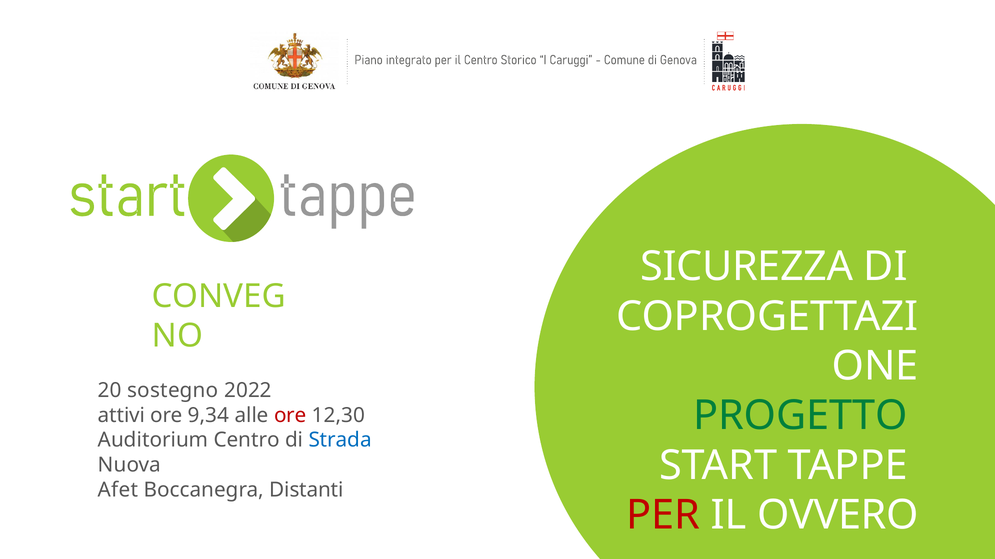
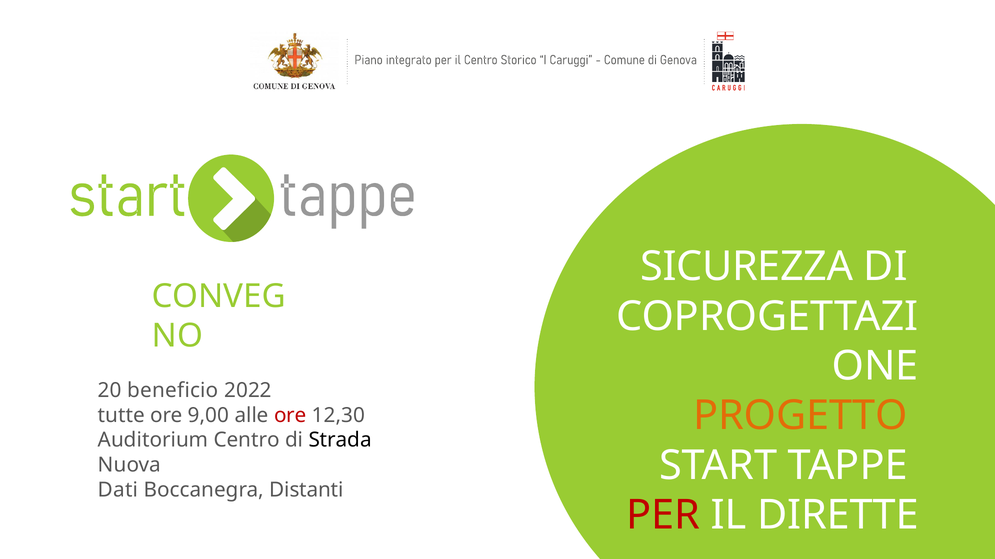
sostegno: sostegno -> beneficio
PROGETTO colour: green -> orange
attivi: attivi -> tutte
9,34: 9,34 -> 9,00
Strada colour: blue -> black
Afet: Afet -> Dati
OVVERO: OVVERO -> DIRETTE
